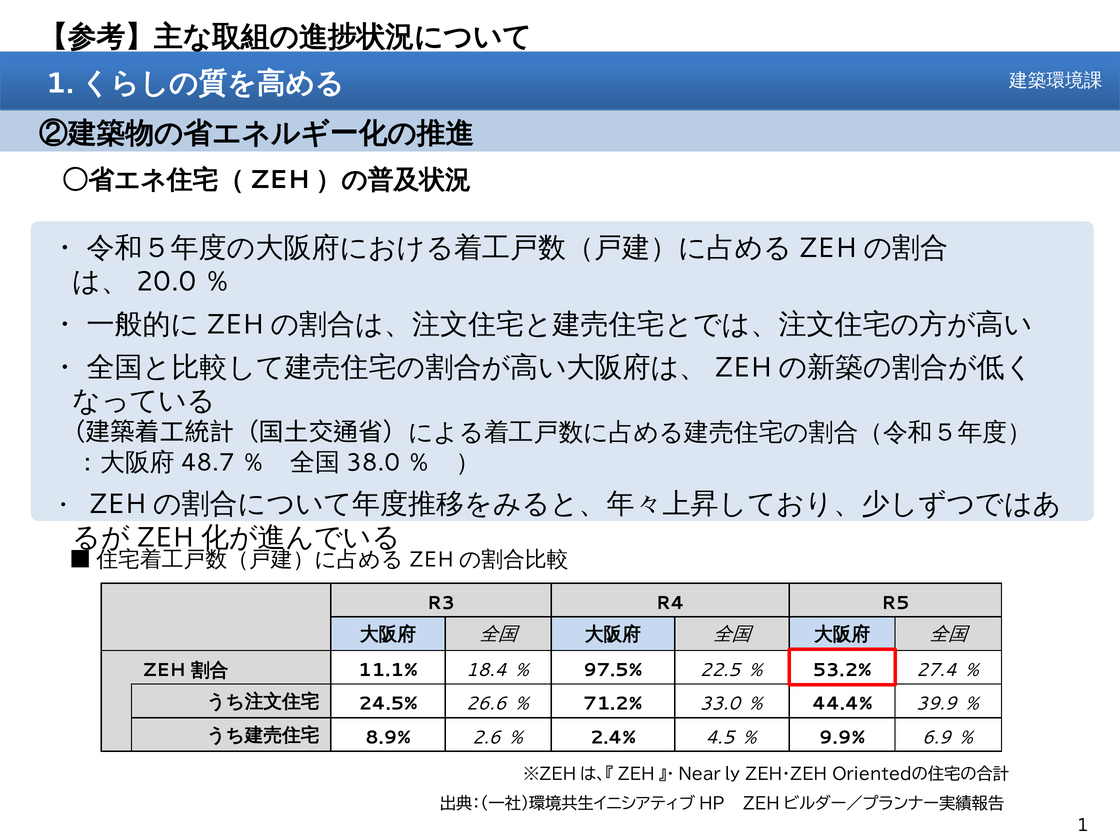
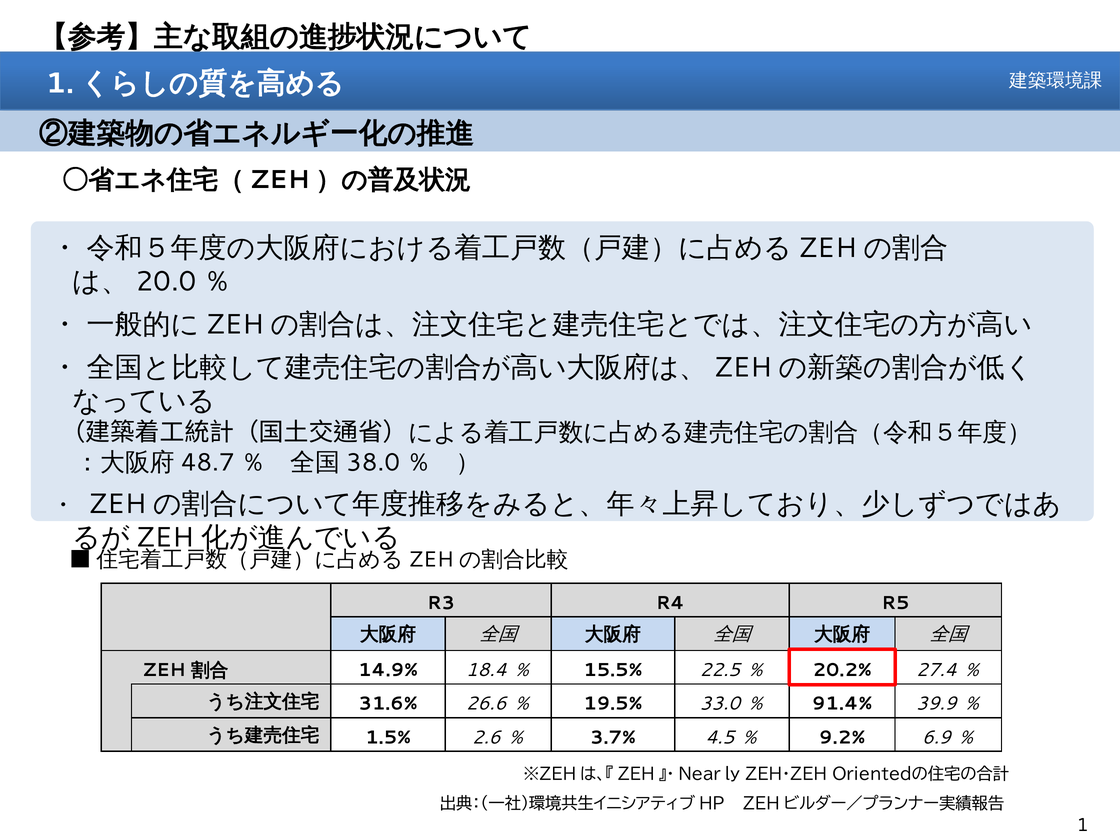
11.1%: 11.1% -> 14.9%
97.5%: 97.5% -> 15.5%
53.2%: 53.2% -> 20.2%
24.5%: 24.5% -> 31.6%
71.2%: 71.2% -> 19.5%
44.4%: 44.4% -> 91.4%
8.9%: 8.9% -> 1.5%
2.4%: 2.4% -> 3.7%
9.9%: 9.9% -> 9.2%
